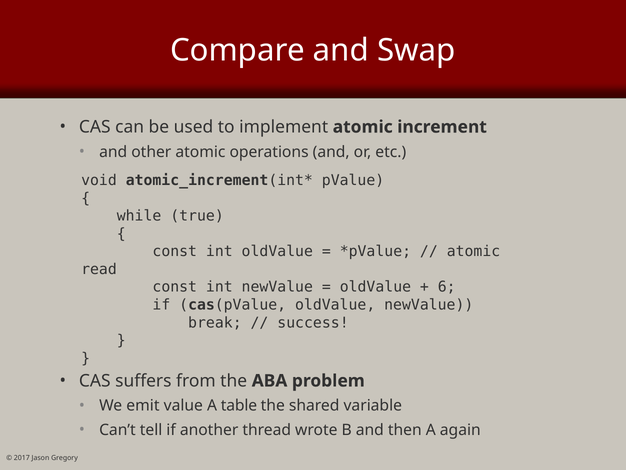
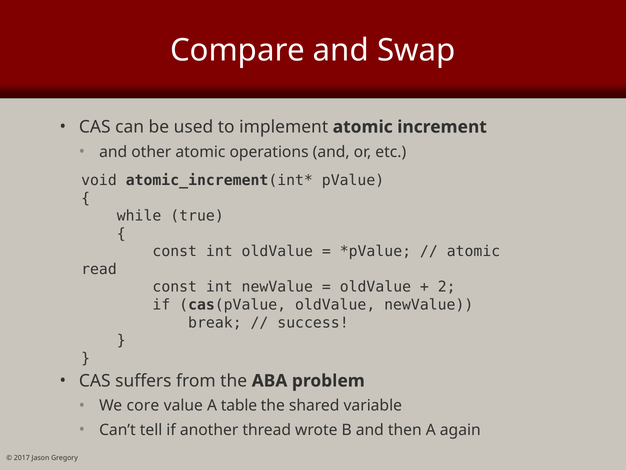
6: 6 -> 2
emit: emit -> core
